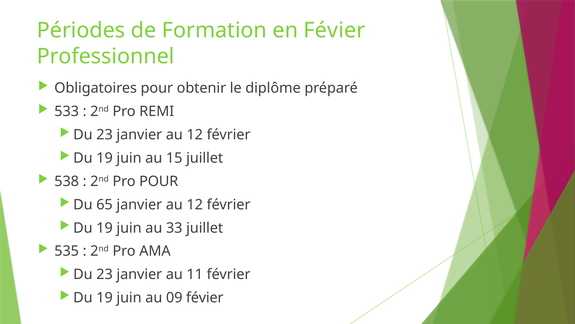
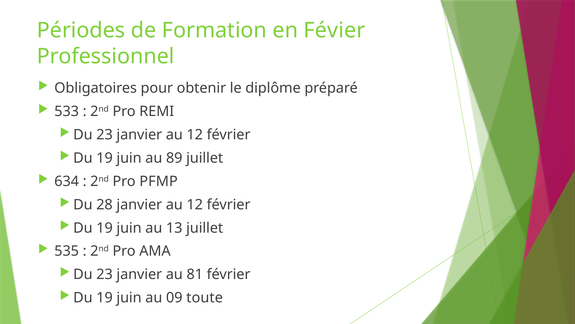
15: 15 -> 89
538: 538 -> 634
Pro POUR: POUR -> PFMP
65: 65 -> 28
33: 33 -> 13
11: 11 -> 81
09 févier: févier -> toute
